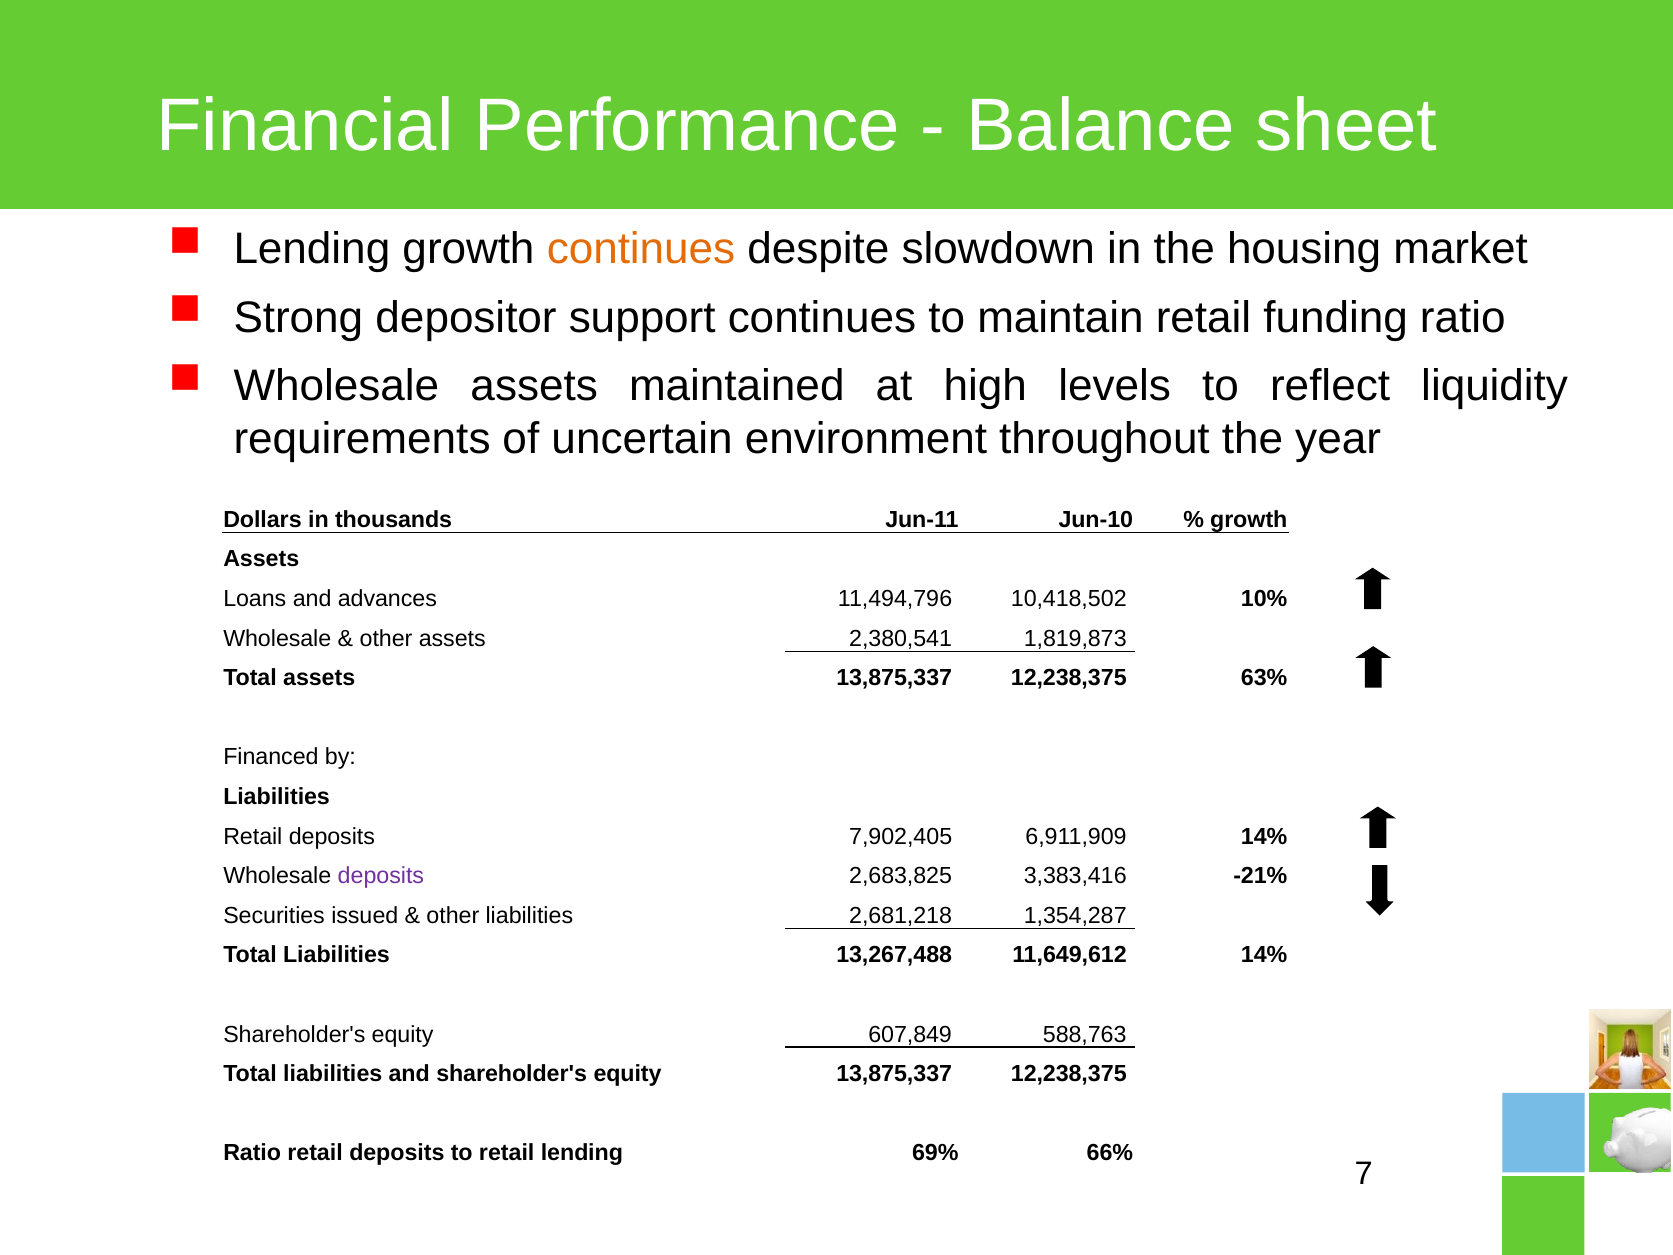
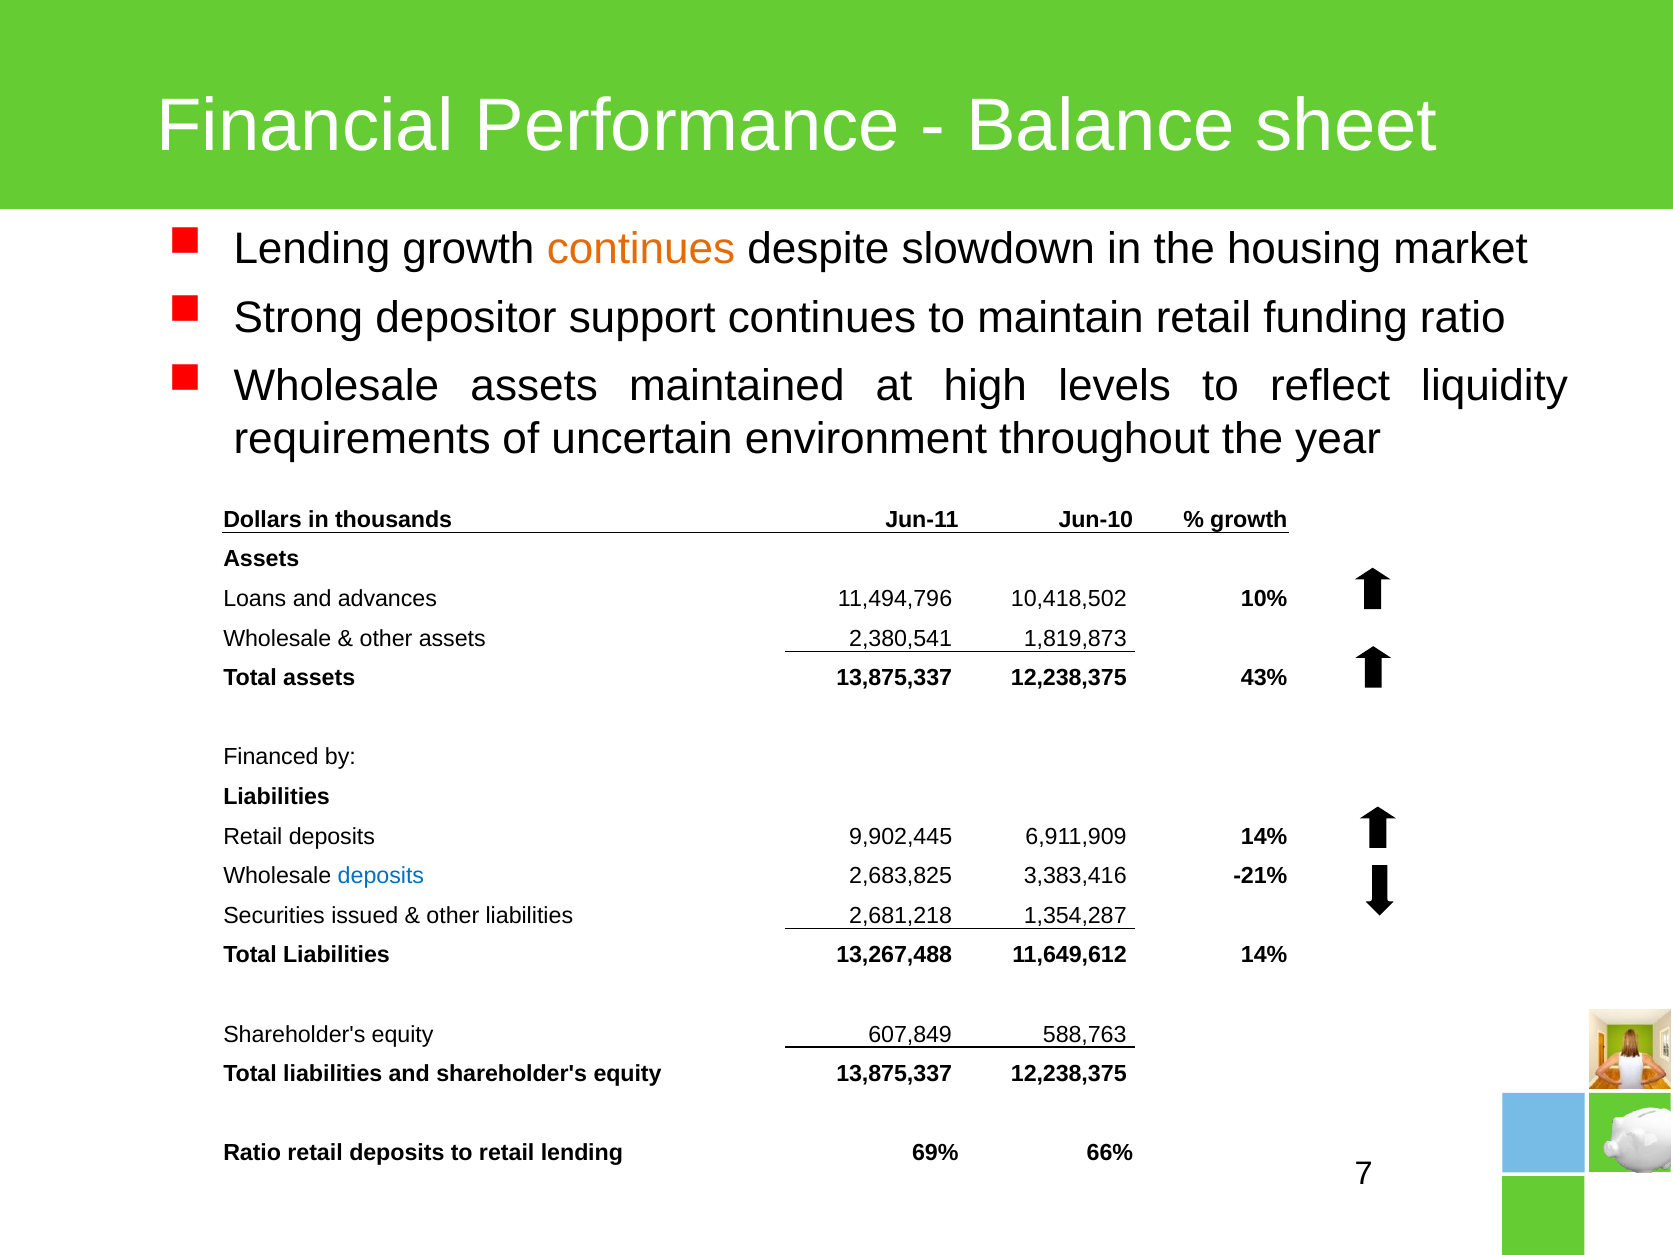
63%: 63% -> 43%
7,902,405: 7,902,405 -> 9,902,445
deposits at (381, 876) colour: purple -> blue
